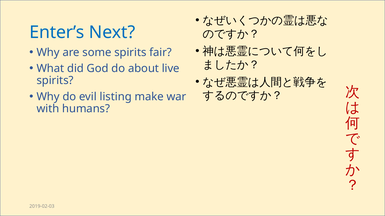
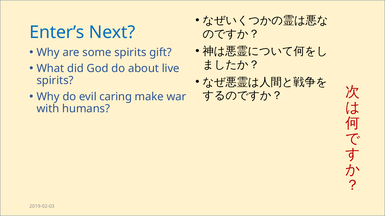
fair: fair -> gift
listing: listing -> caring
